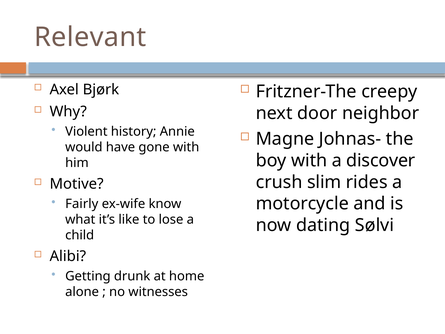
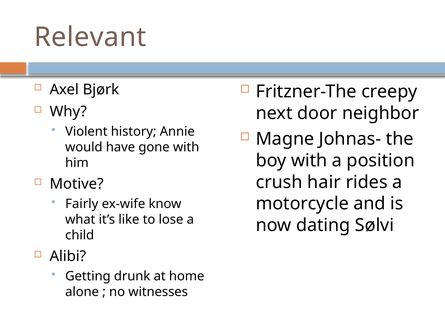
discover: discover -> position
slim: slim -> hair
